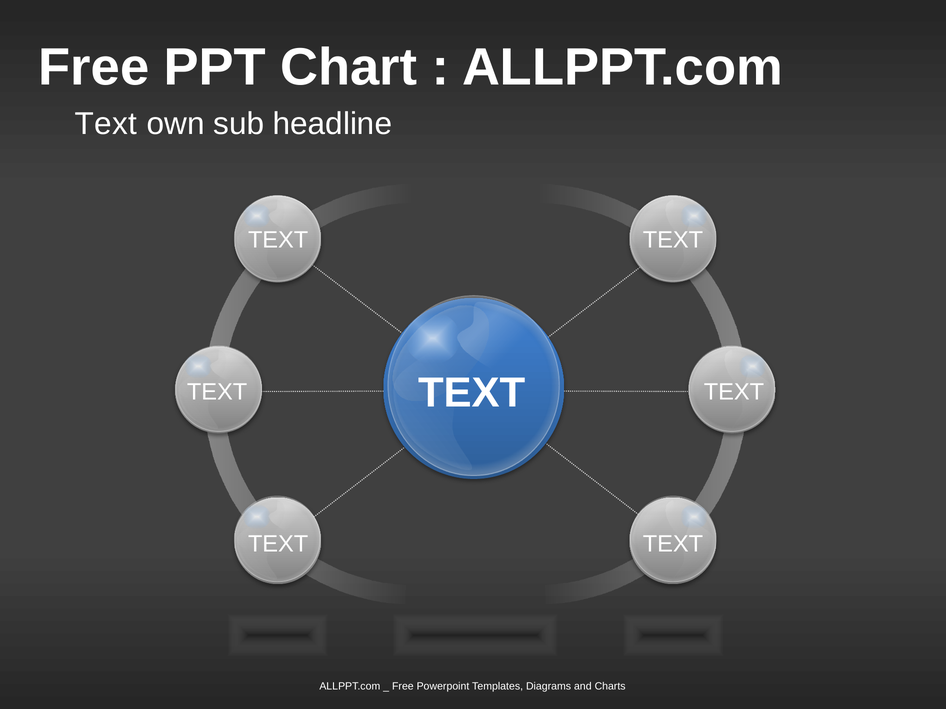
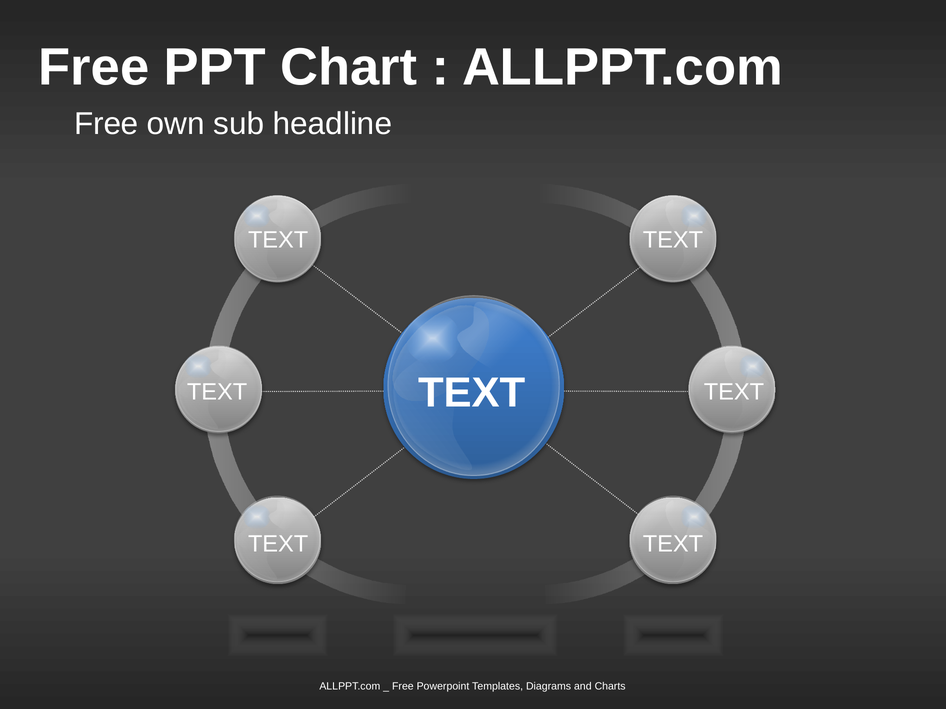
Text at (106, 124): Text -> Free
